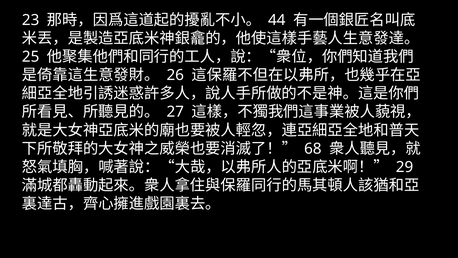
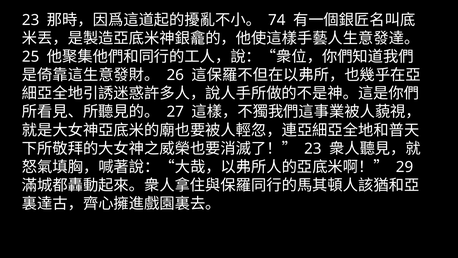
44: 44 -> 74
68 at (313, 148): 68 -> 23
